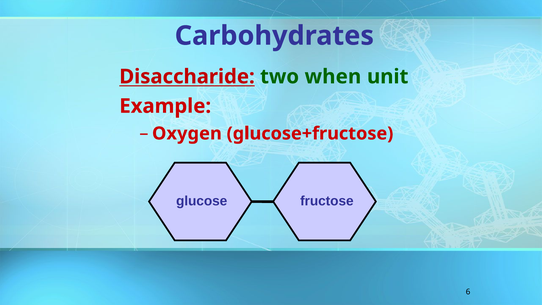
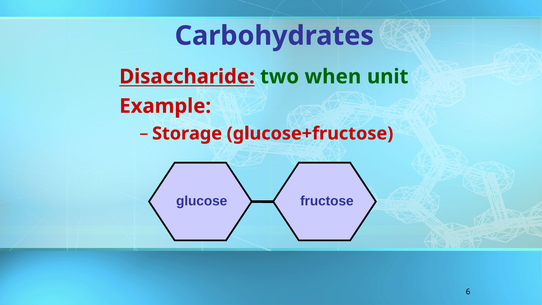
Oxygen: Oxygen -> Storage
